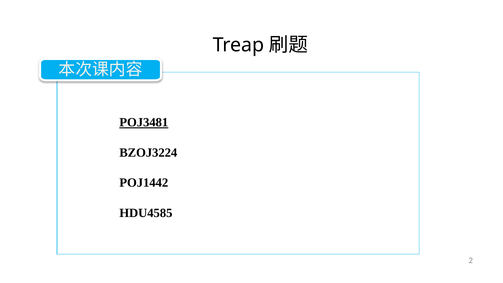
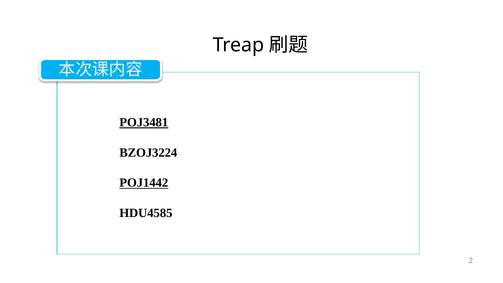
POJ1442 underline: none -> present
